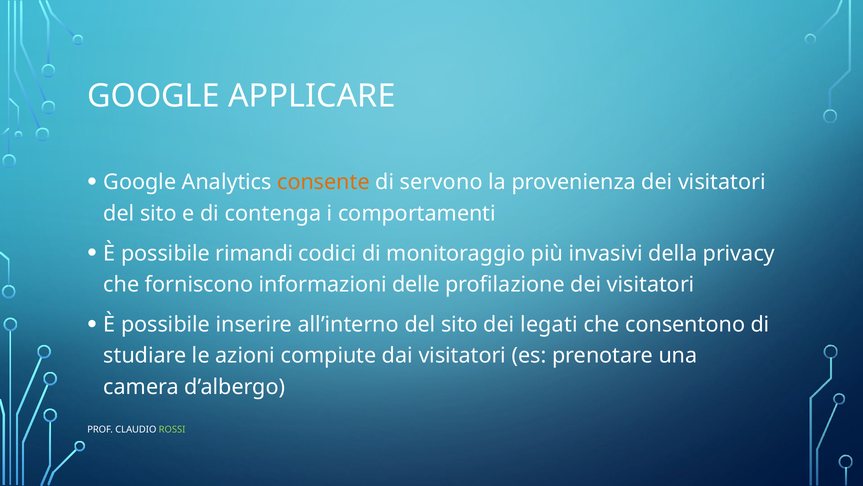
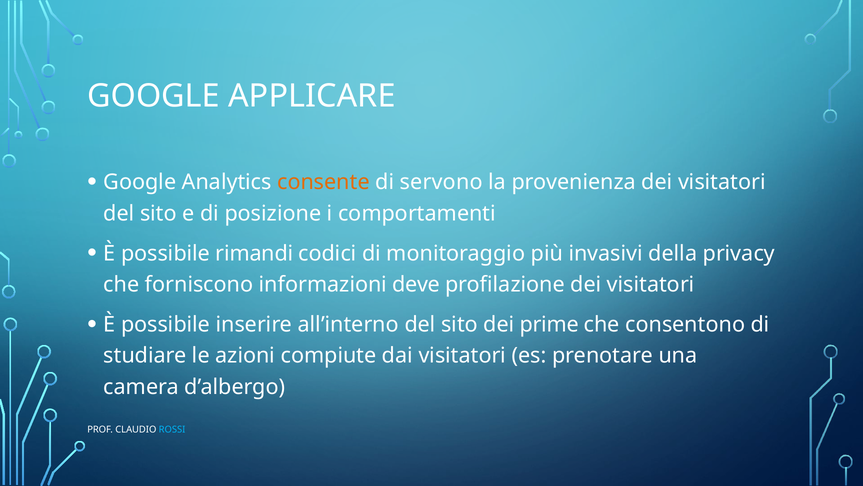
contenga: contenga -> posizione
delle: delle -> deve
legati: legati -> prime
ROSSI colour: light green -> light blue
